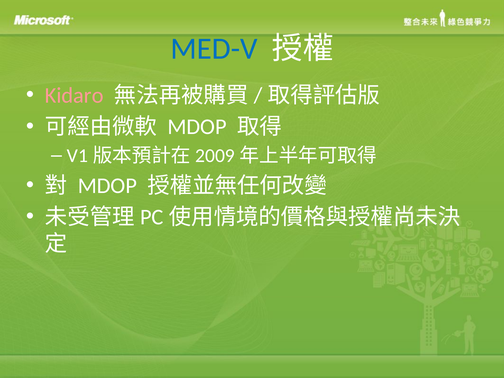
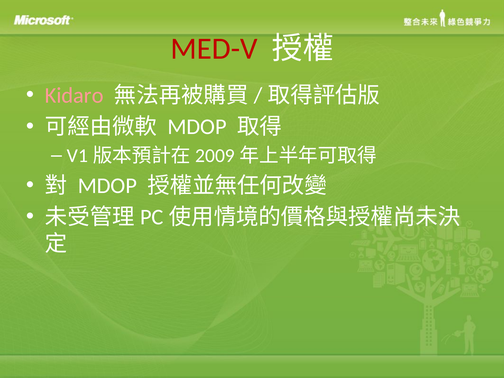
MED-V colour: blue -> red
